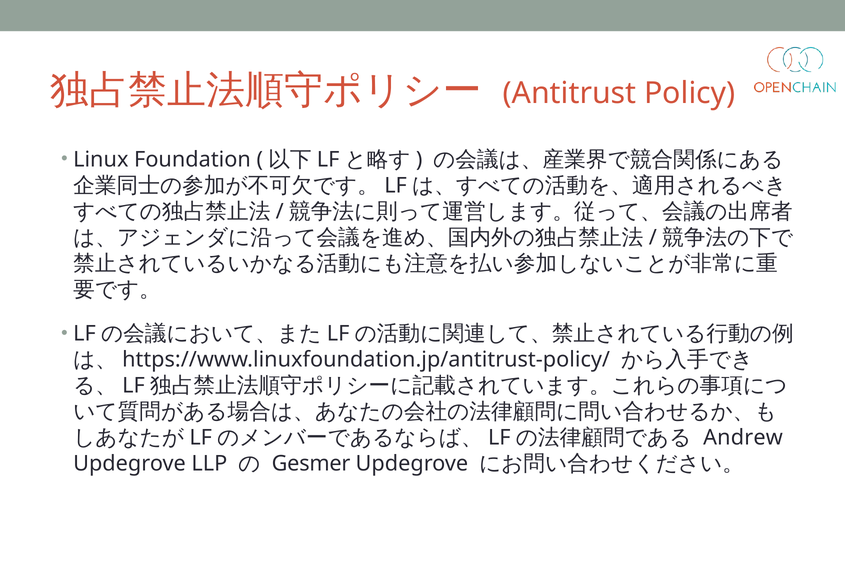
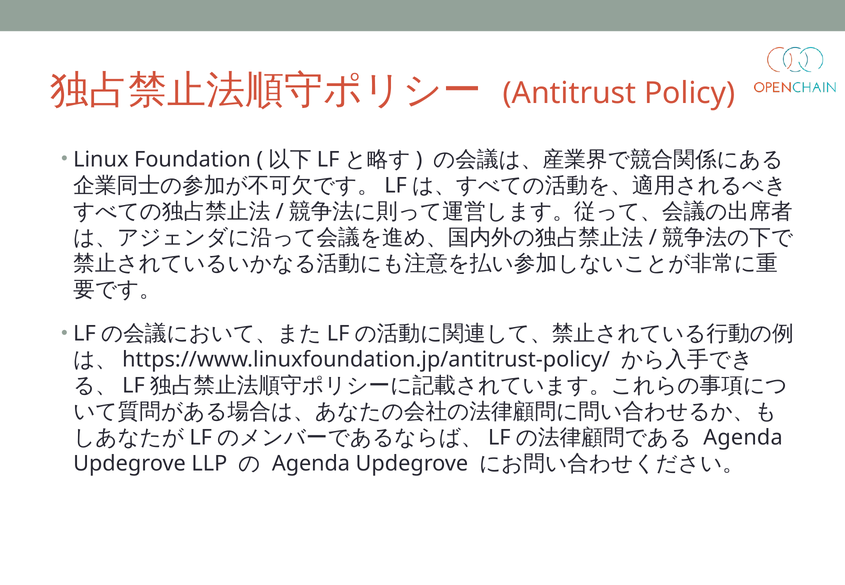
Andrew at (743, 438): Andrew -> Agenda
Gesmer at (311, 464): Gesmer -> Agenda
